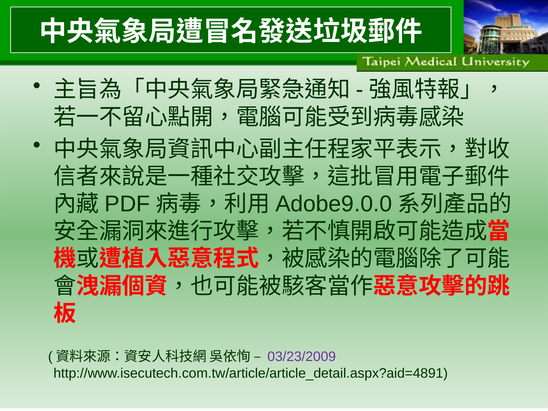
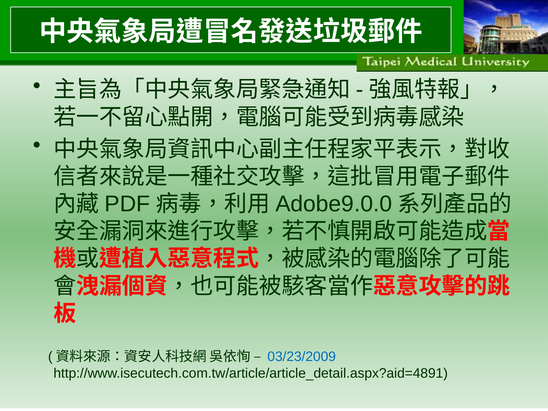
03/23/2009 colour: purple -> blue
